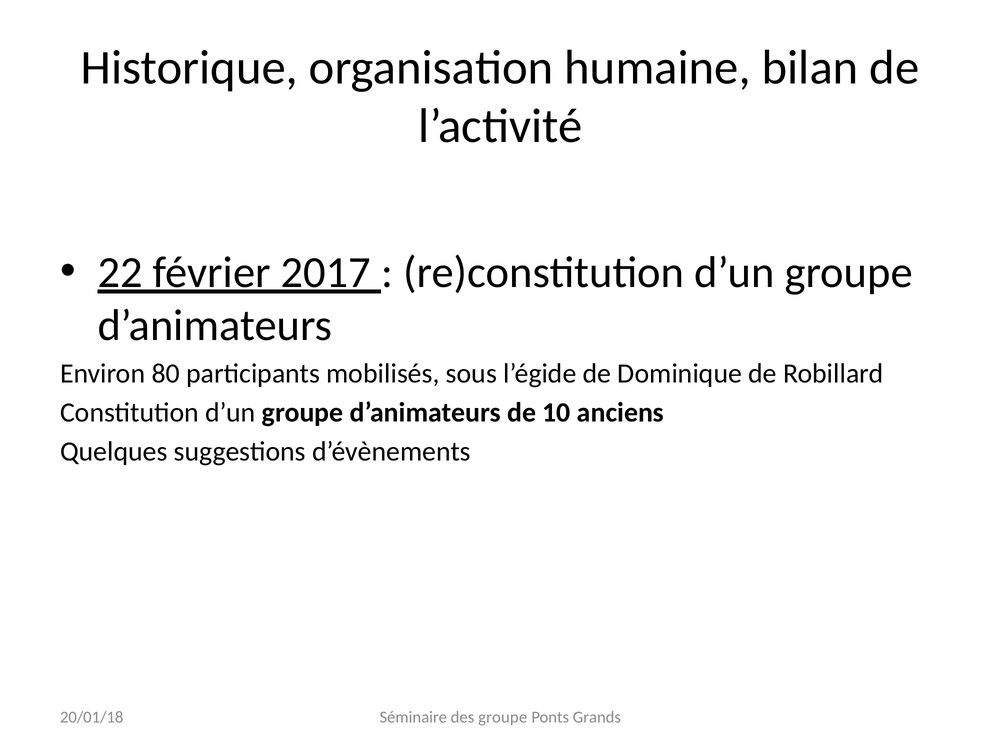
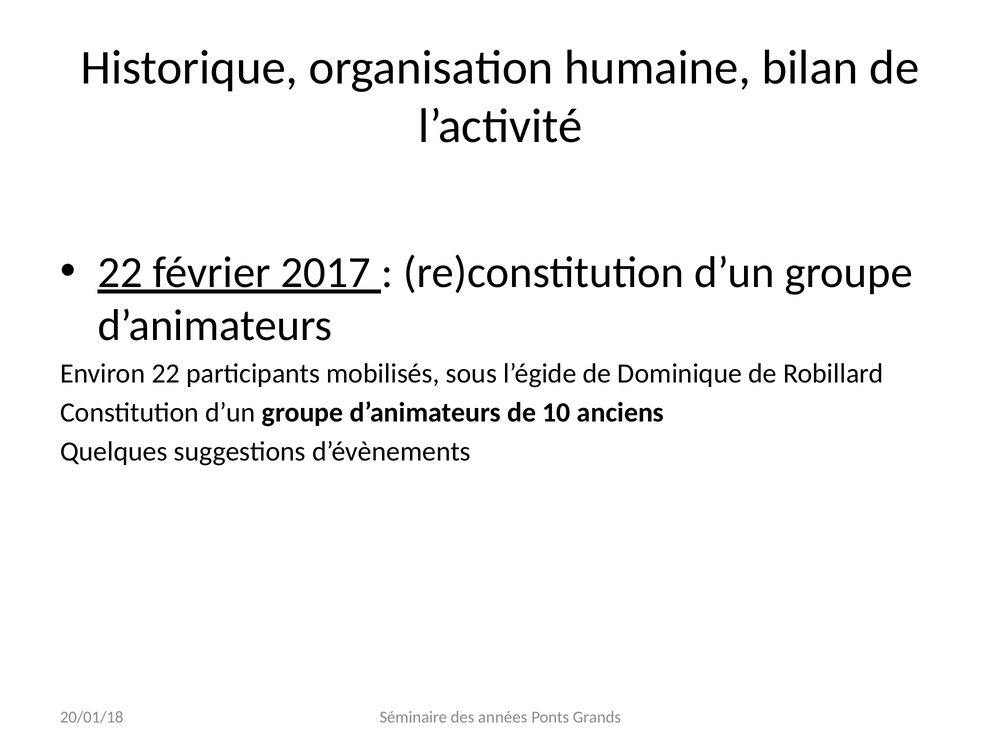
Environ 80: 80 -> 22
des groupe: groupe -> années
